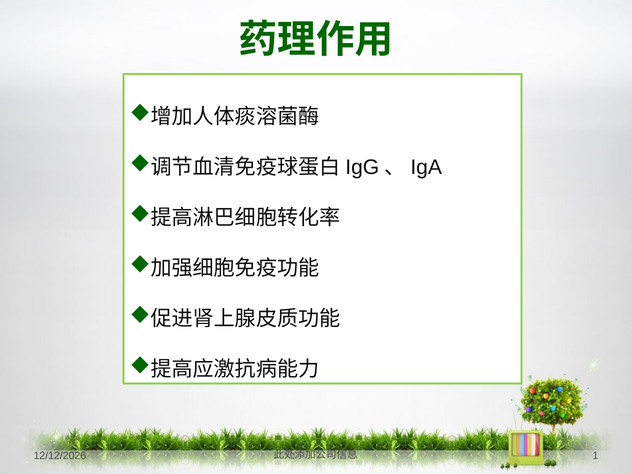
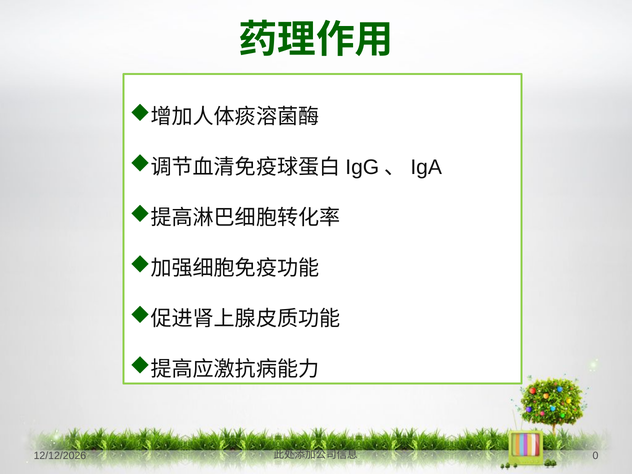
1: 1 -> 0
